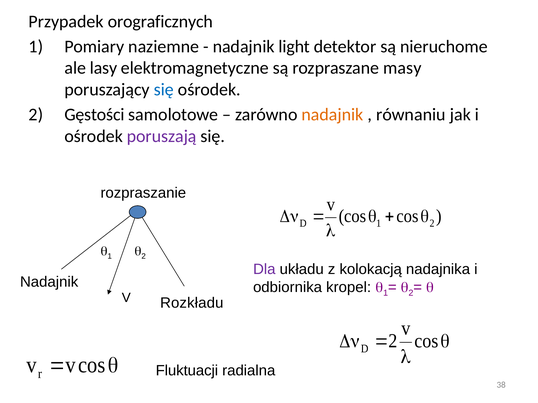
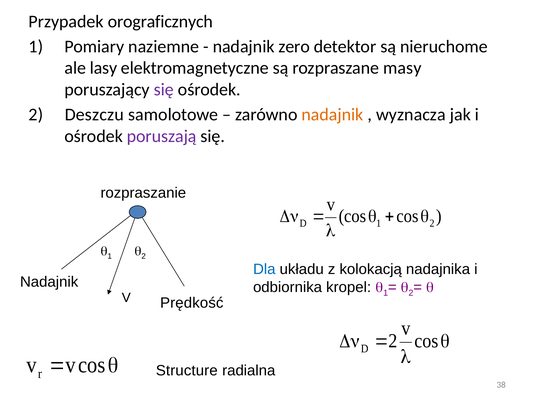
light: light -> zero
się at (164, 90) colour: blue -> purple
Gęstości: Gęstości -> Deszczu
równaniu: równaniu -> wyznacza
Dla colour: purple -> blue
Rozkładu: Rozkładu -> Prędkość
Fluktuacji: Fluktuacji -> Structure
